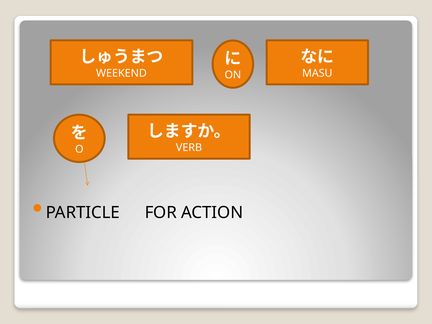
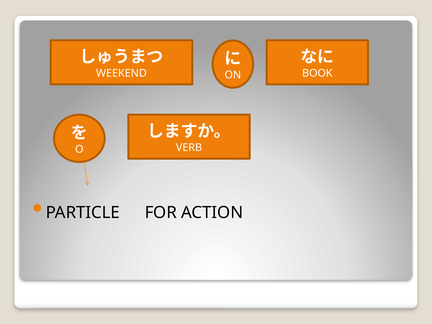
MASU: MASU -> BOOK
